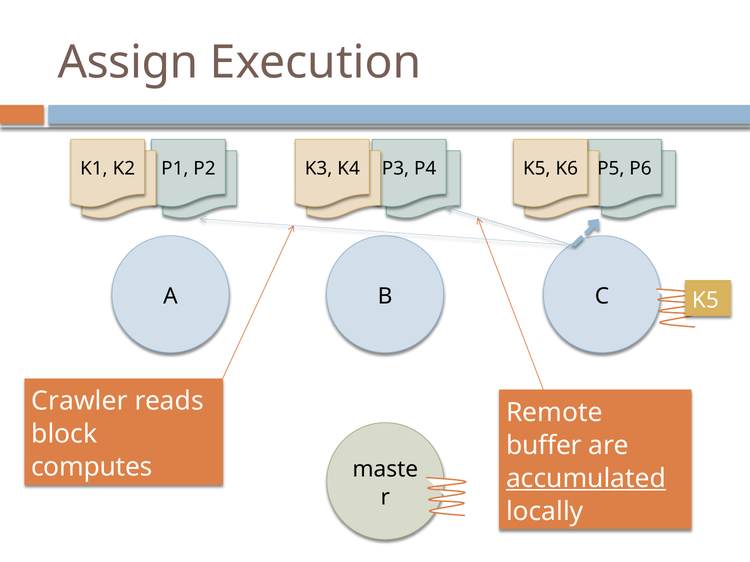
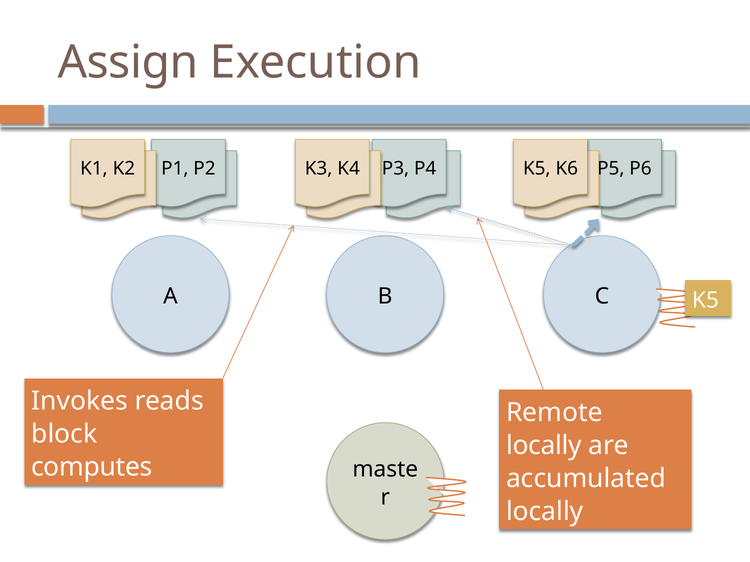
Crawler: Crawler -> Invokes
buffer at (544, 446): buffer -> locally
accumulated underline: present -> none
